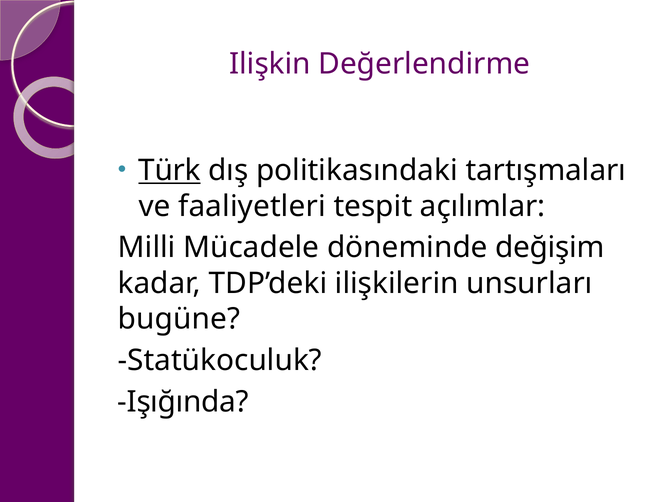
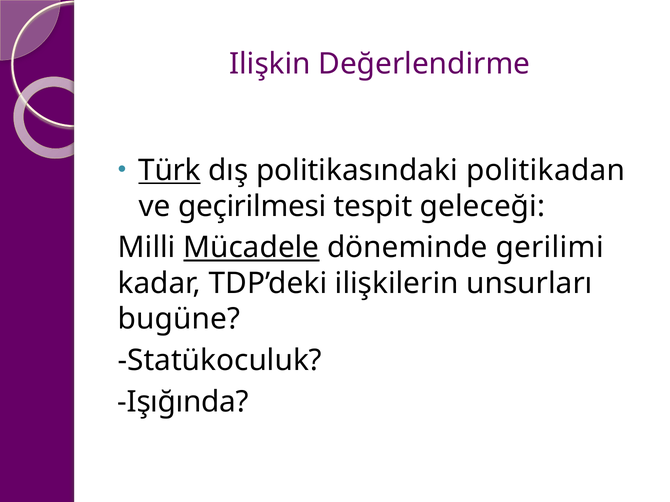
tartışmaları: tartışmaları -> politikadan
faaliyetleri: faaliyetleri -> geçirilmesi
açılımlar: açılımlar -> geleceği
Mücadele underline: none -> present
değişim: değişim -> gerilimi
